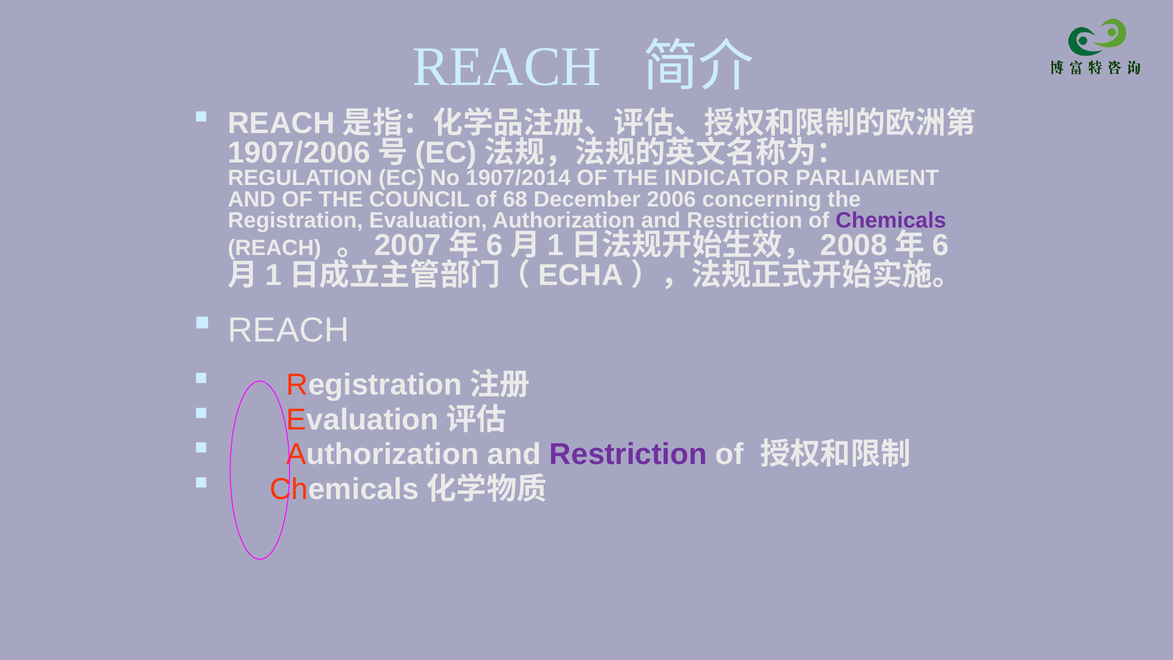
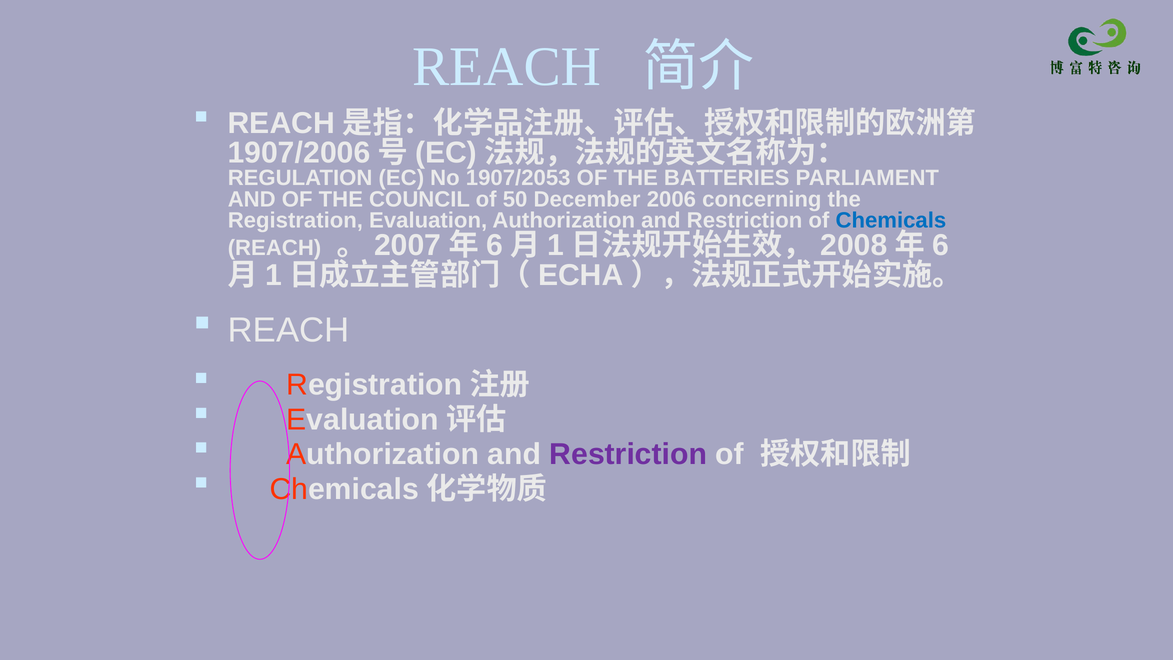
1907/2014: 1907/2014 -> 1907/2053
INDICATOR: INDICATOR -> BATTERIES
68: 68 -> 50
Chemicals colour: purple -> blue
